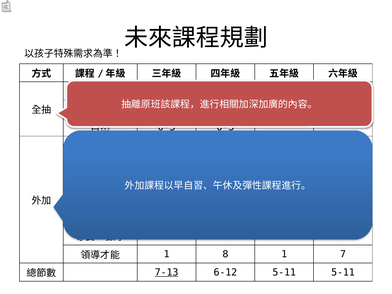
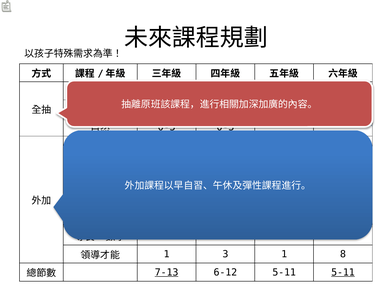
1 8: 8 -> 3
7: 7 -> 8
5-11 at (343, 272) underline: none -> present
